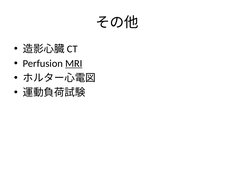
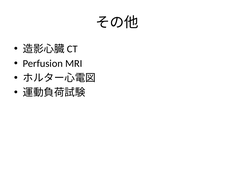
MRI underline: present -> none
